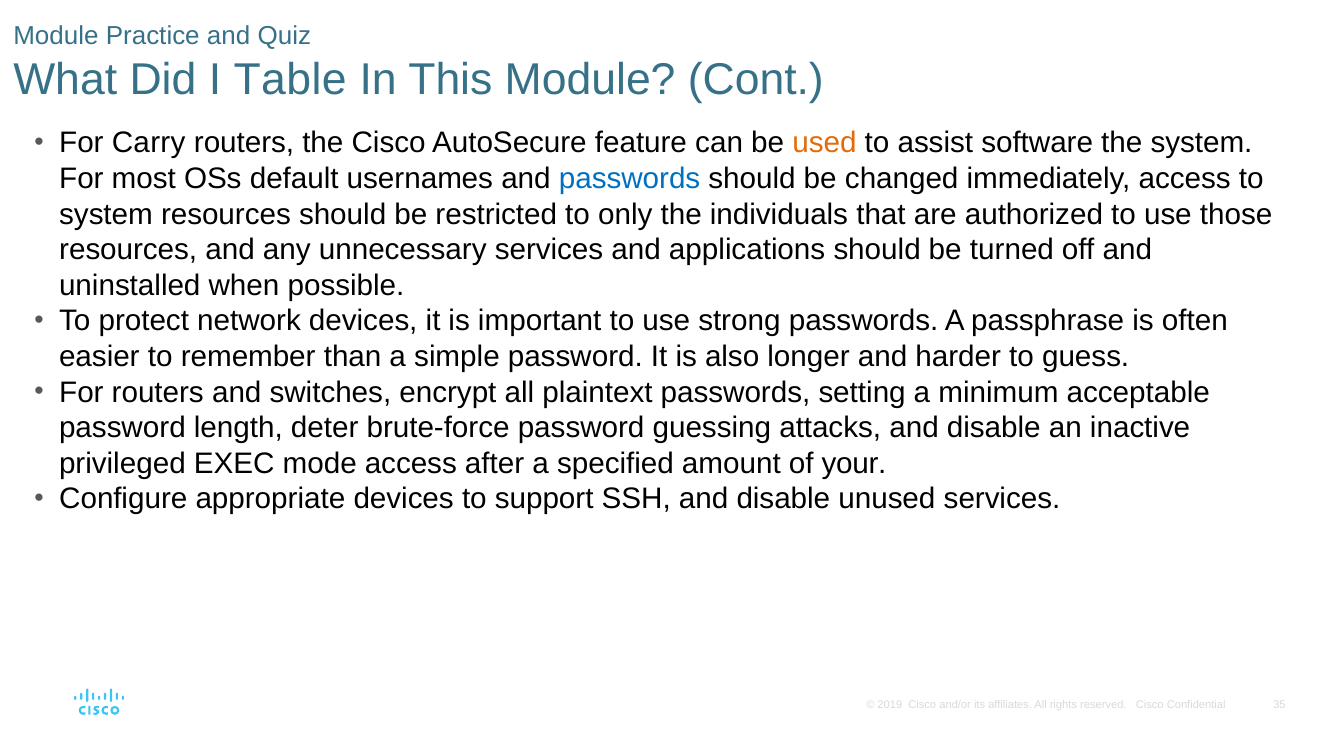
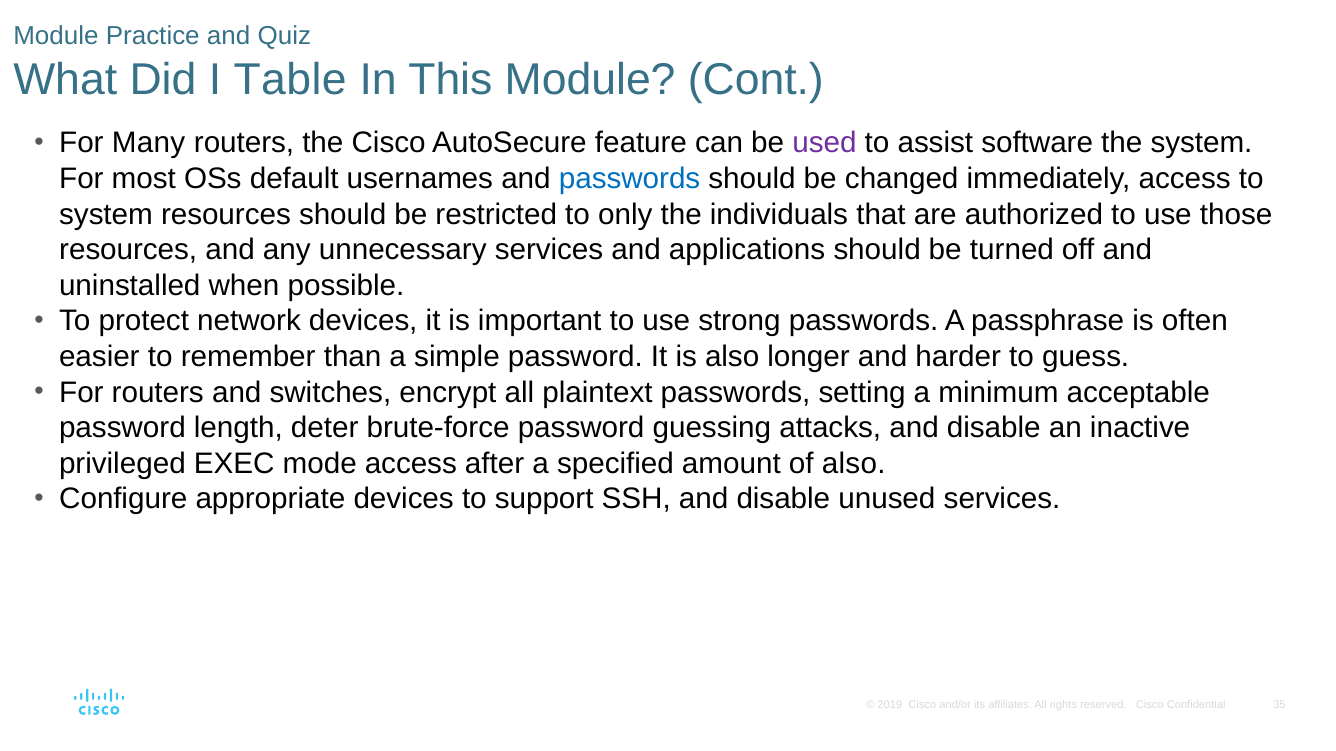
Carry: Carry -> Many
used colour: orange -> purple
of your: your -> also
